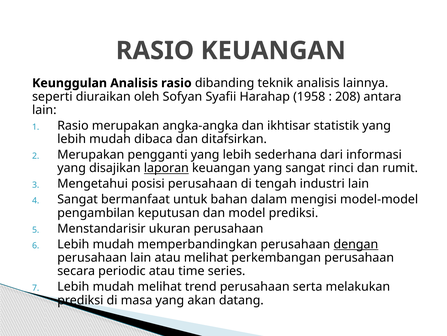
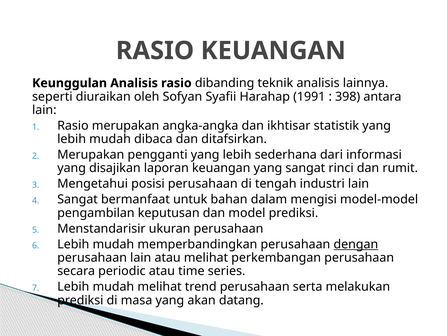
1958: 1958 -> 1991
208: 208 -> 398
laporan underline: present -> none
